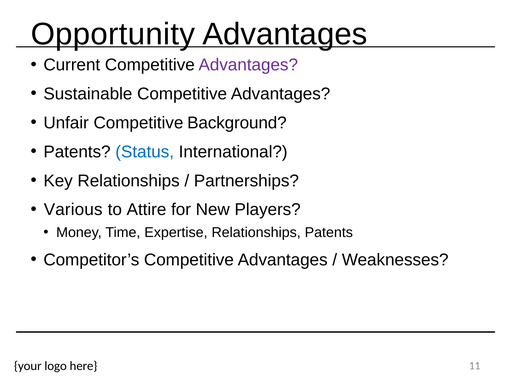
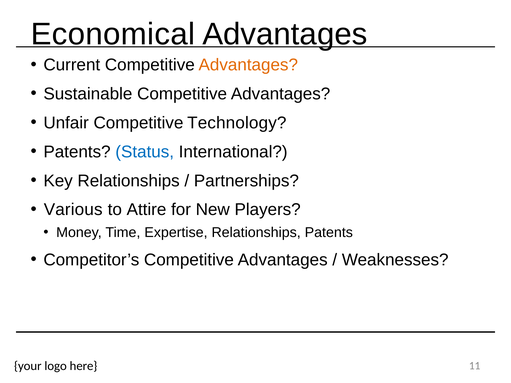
Opportunity: Opportunity -> Economical
Advantages at (248, 65) colour: purple -> orange
Background: Background -> Technology
